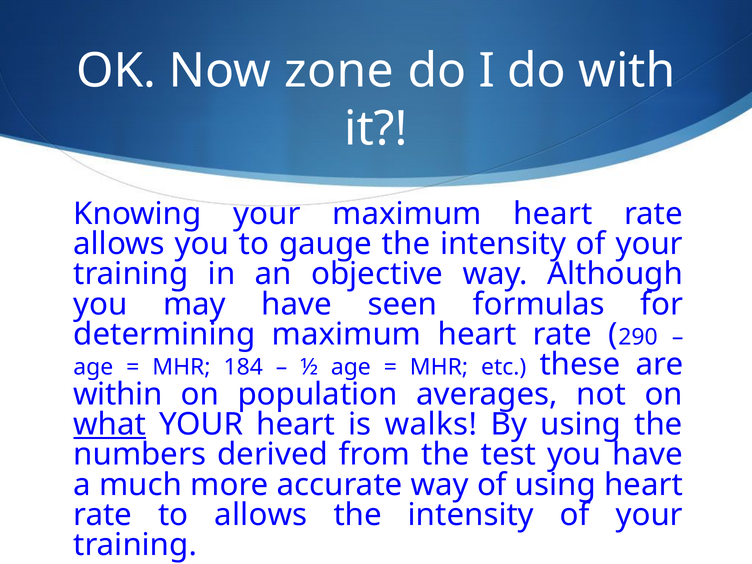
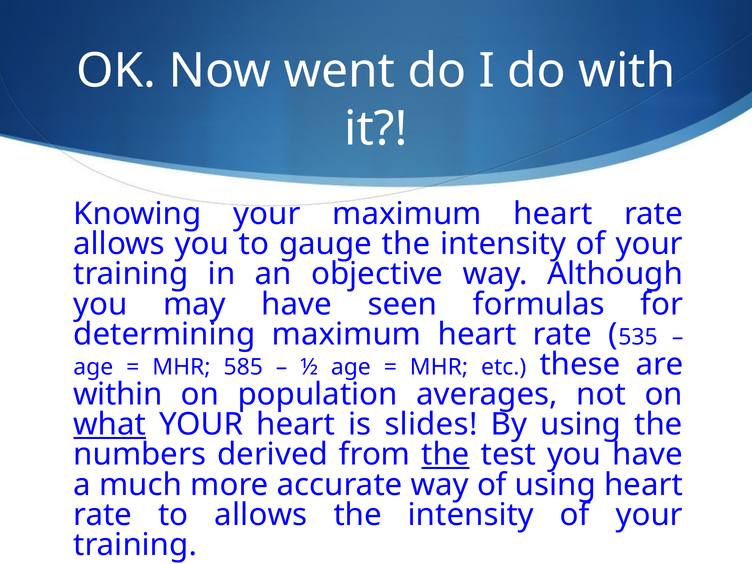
zone: zone -> went
290: 290 -> 535
184: 184 -> 585
walks: walks -> slides
the at (445, 455) underline: none -> present
